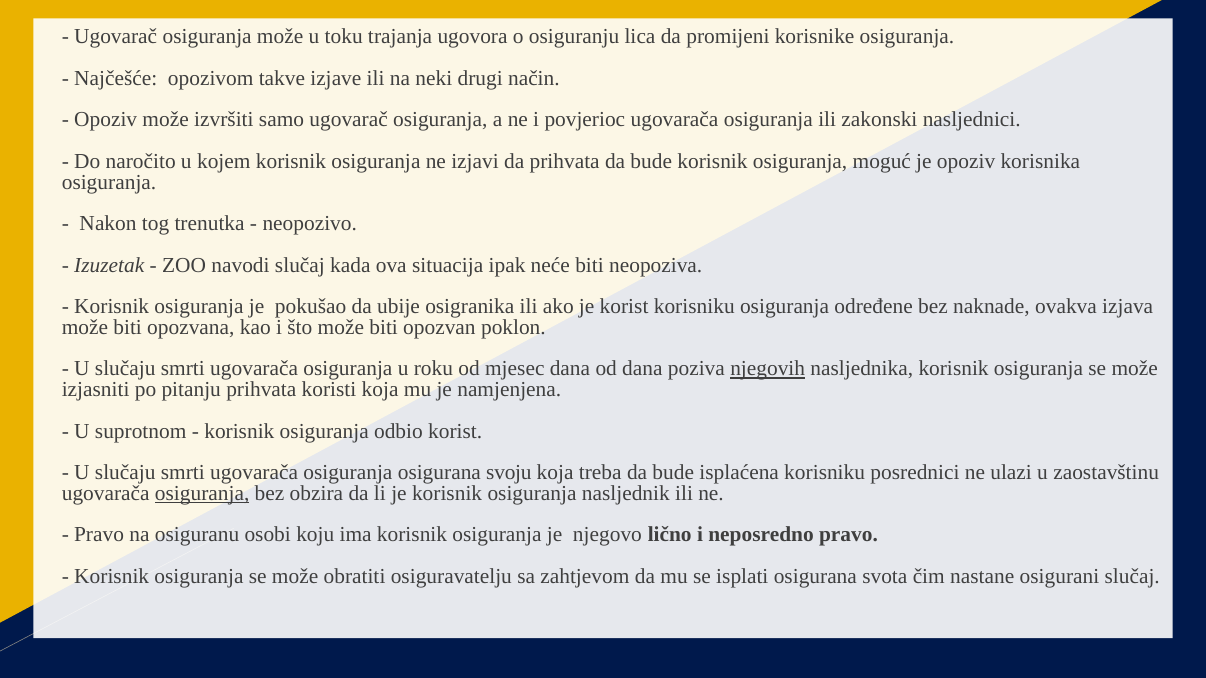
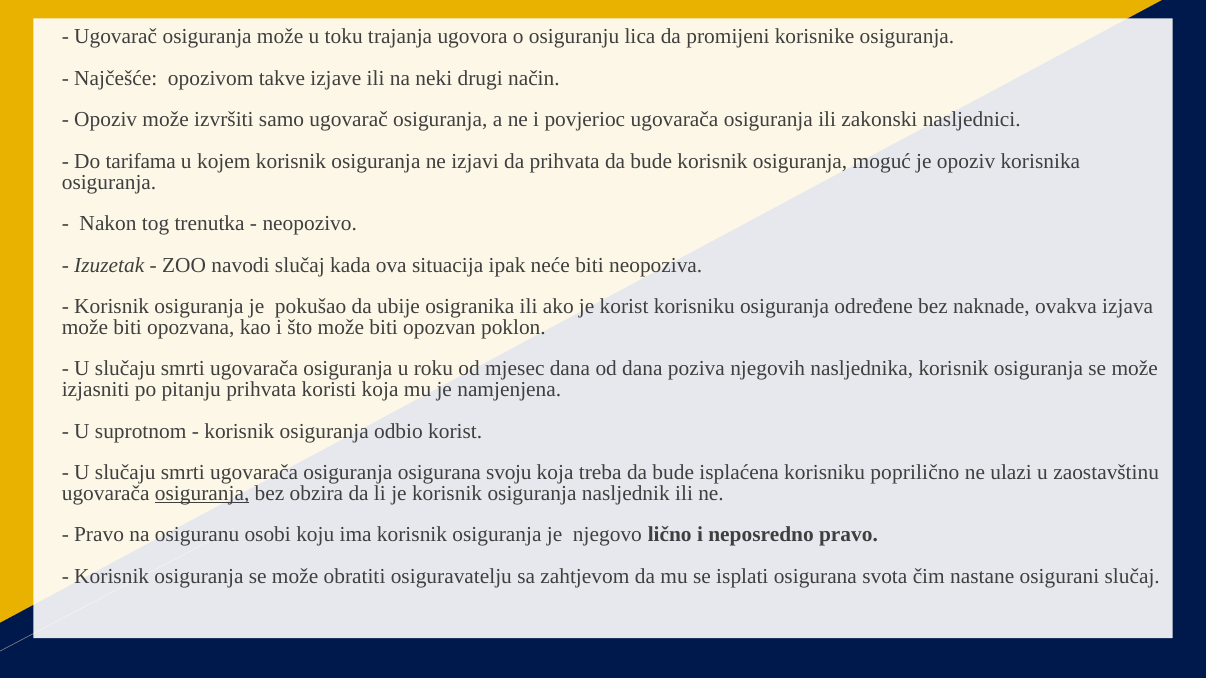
naročito: naročito -> tarifama
njegovih underline: present -> none
posrednici: posrednici -> poprilično
